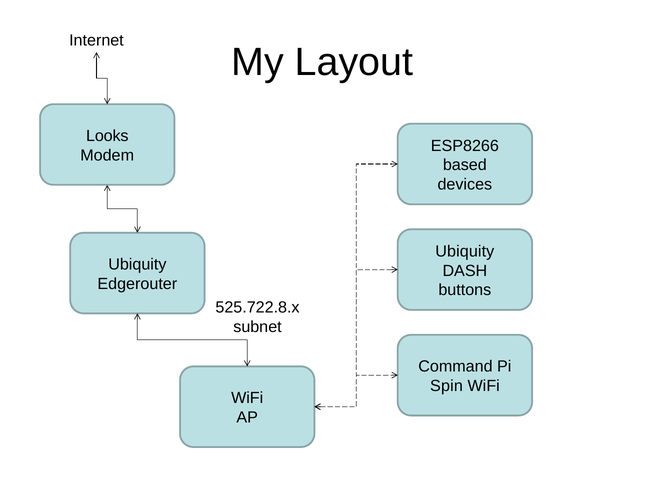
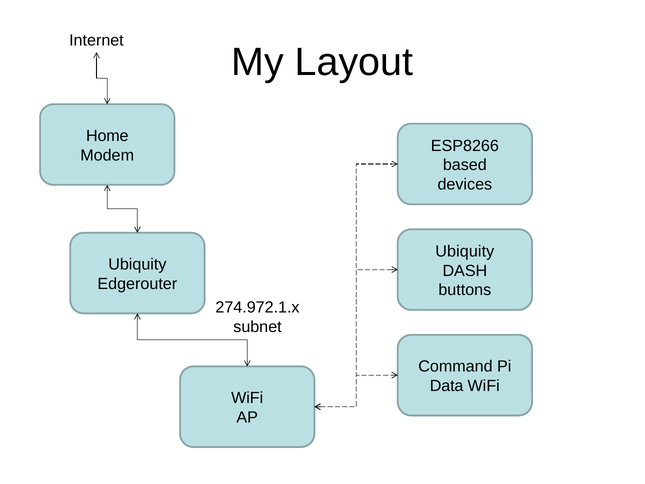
Looks: Looks -> Home
525.722.8.x: 525.722.8.x -> 274.972.1.x
Spin: Spin -> Data
